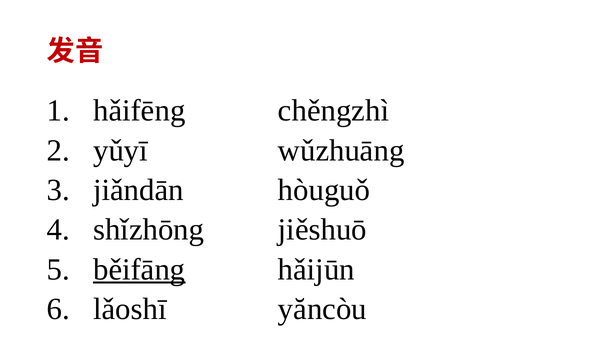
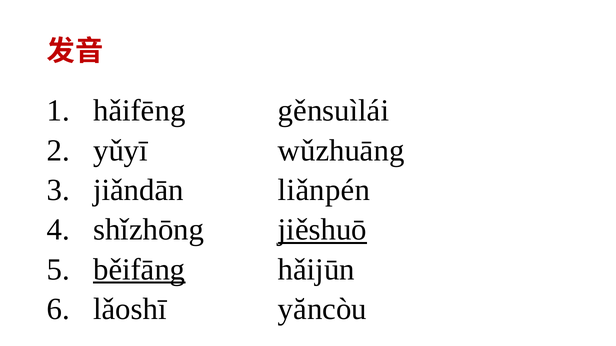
chěngzhì: chěngzhì -> gěnsuìlái
hòuguǒ: hòuguǒ -> liǎnpén
jiěshuō underline: none -> present
